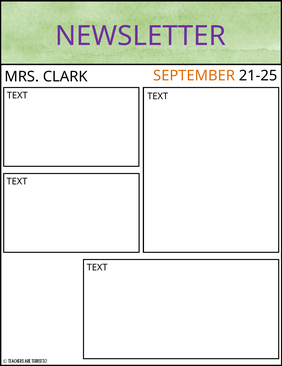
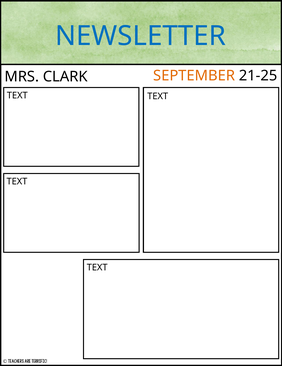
NEWSLETTER colour: purple -> blue
